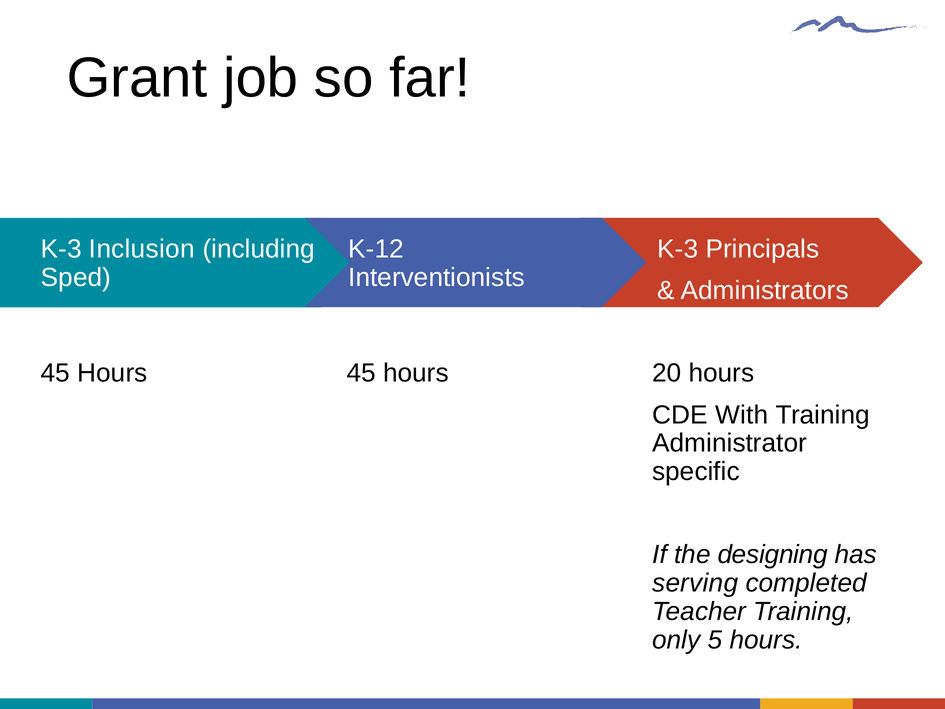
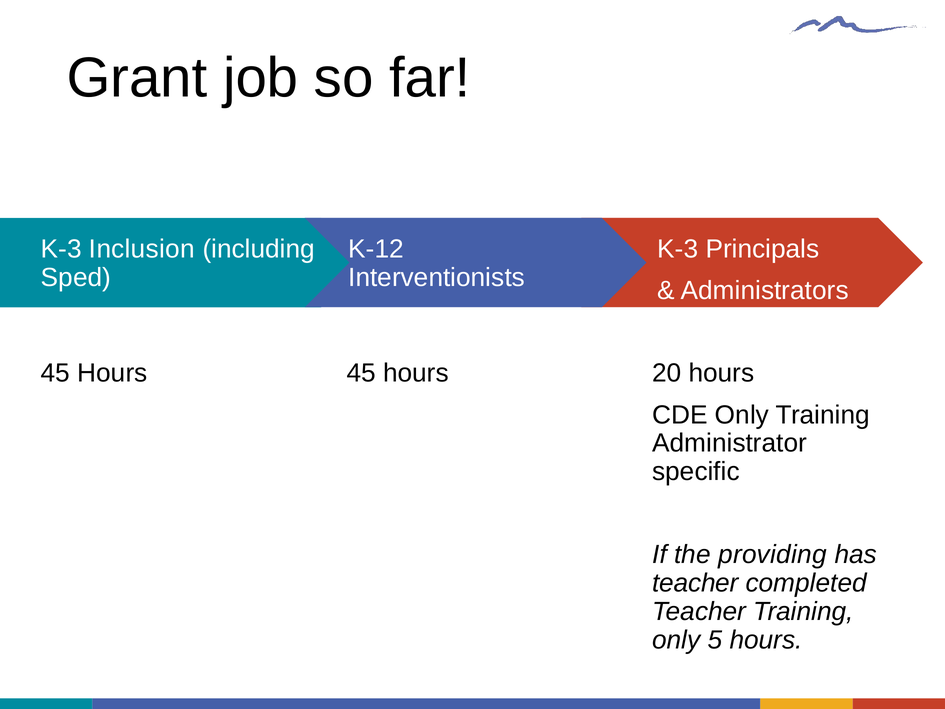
CDE With: With -> Only
designing: designing -> providing
serving at (695, 583): serving -> teacher
